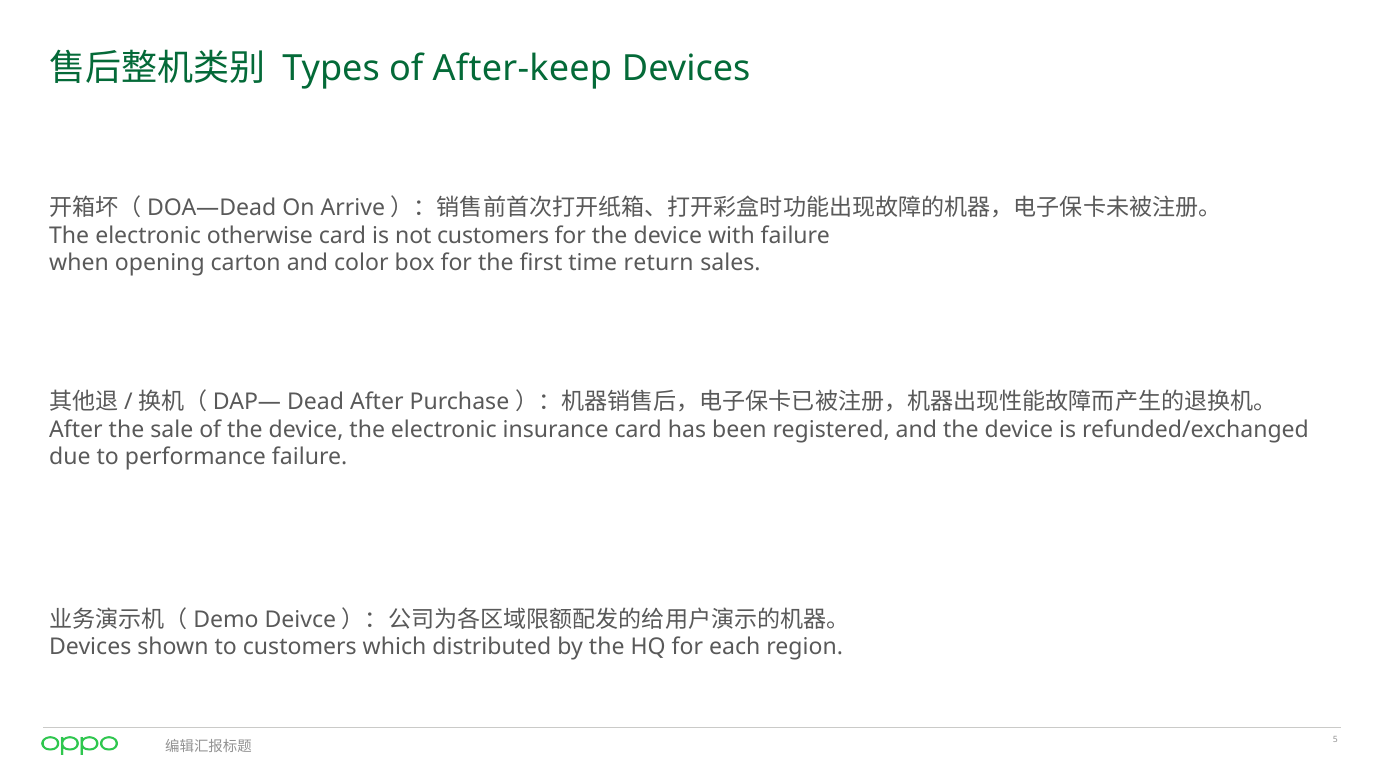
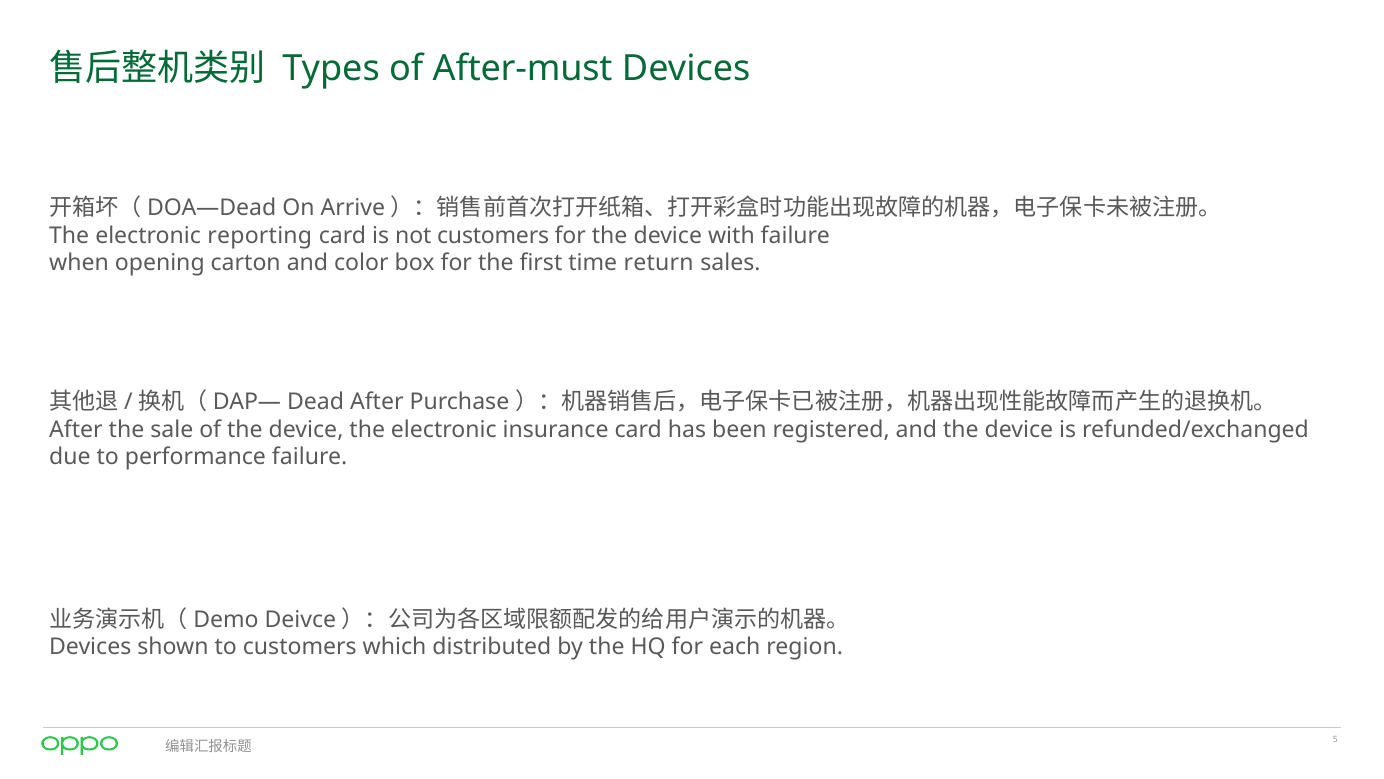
After-keep: After-keep -> After-must
otherwise: otherwise -> reporting
